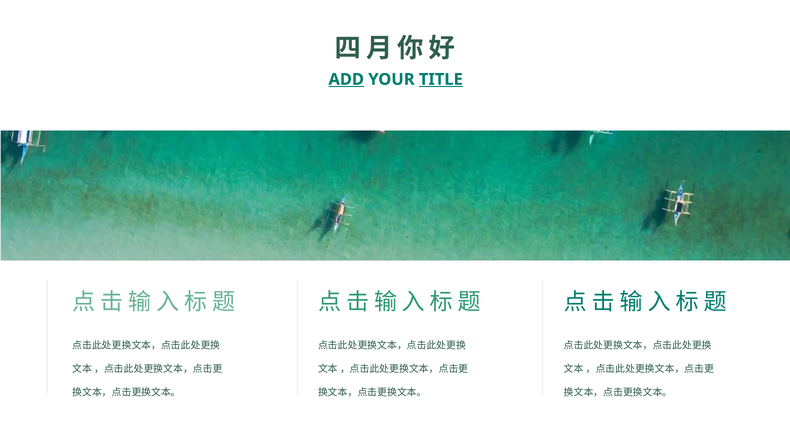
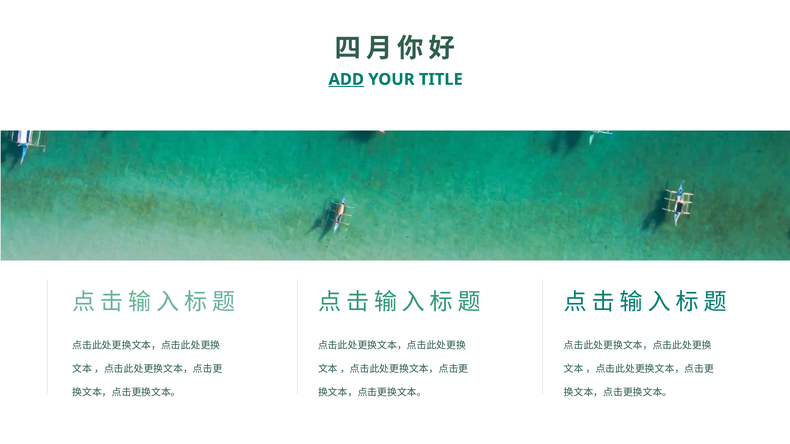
TITLE underline: present -> none
